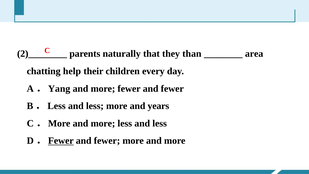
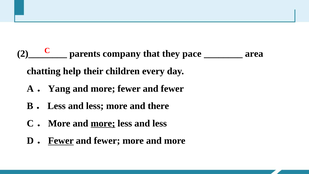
naturally: naturally -> company
than: than -> pace
years: years -> there
more at (103, 123) underline: none -> present
